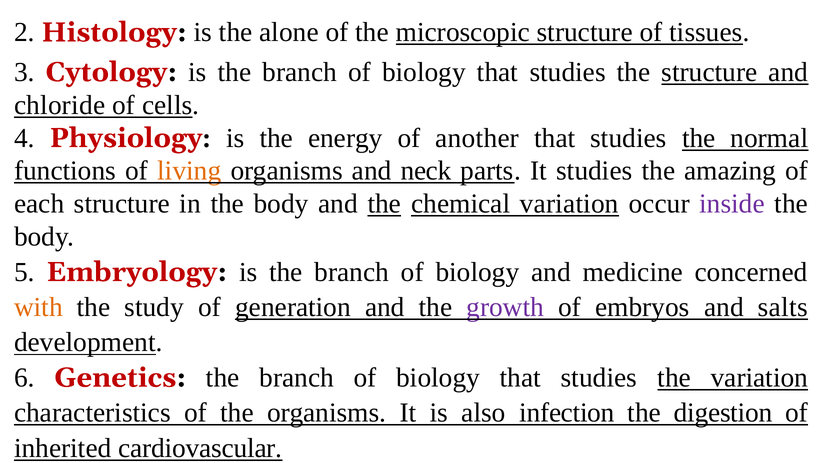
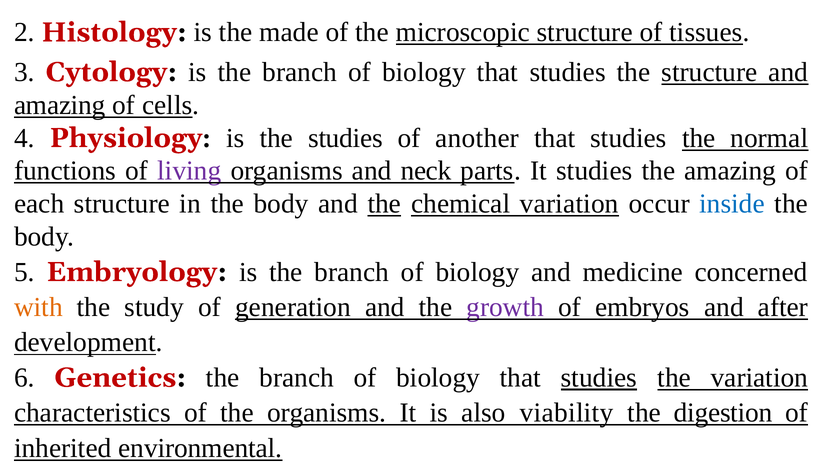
alone: alone -> made
chloride at (60, 105): chloride -> amazing
the energy: energy -> studies
living colour: orange -> purple
inside colour: purple -> blue
salts: salts -> after
studies at (599, 378) underline: none -> present
infection: infection -> viability
cardiovascular: cardiovascular -> environmental
